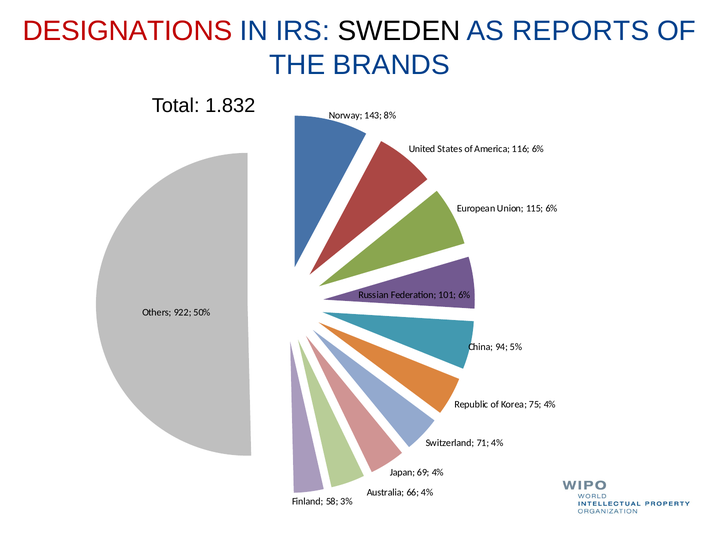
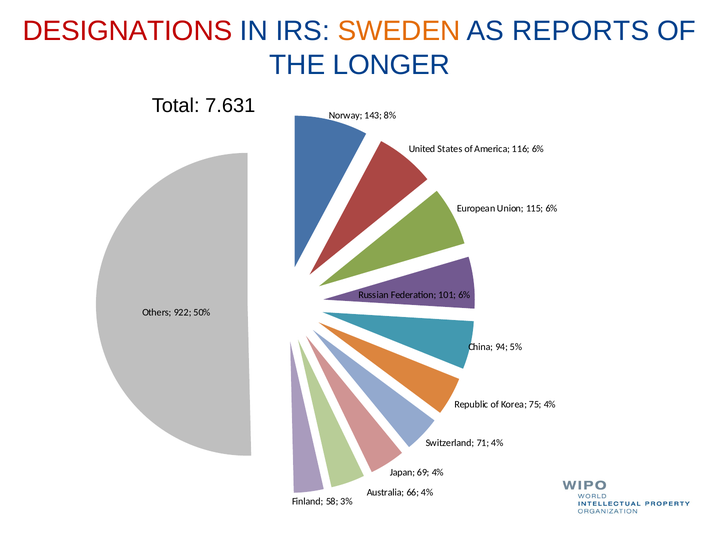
SWEDEN colour: black -> orange
BRANDS: BRANDS -> LONGER
1.832: 1.832 -> 7.631
